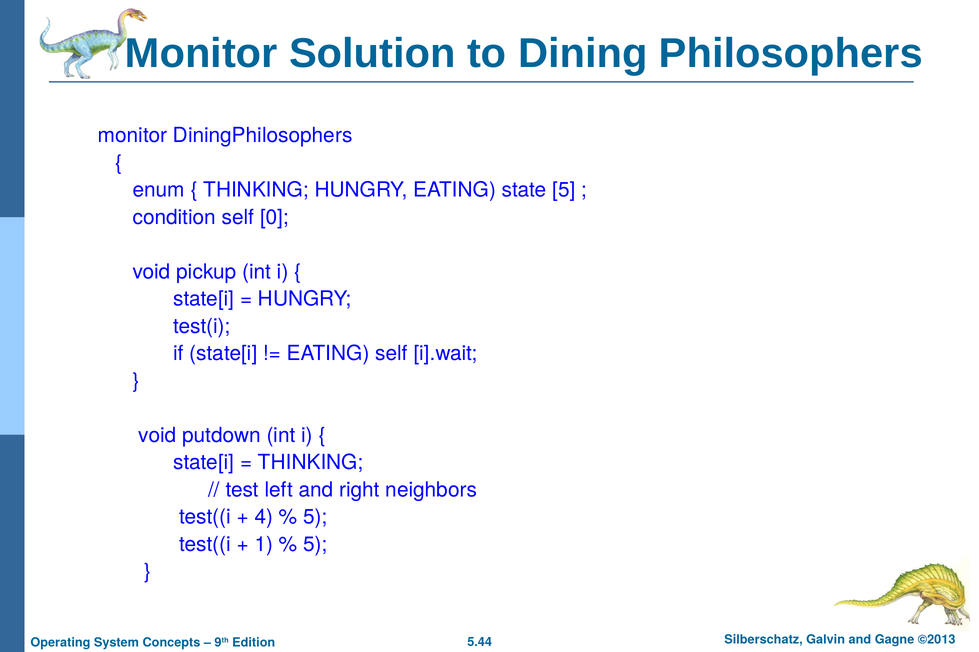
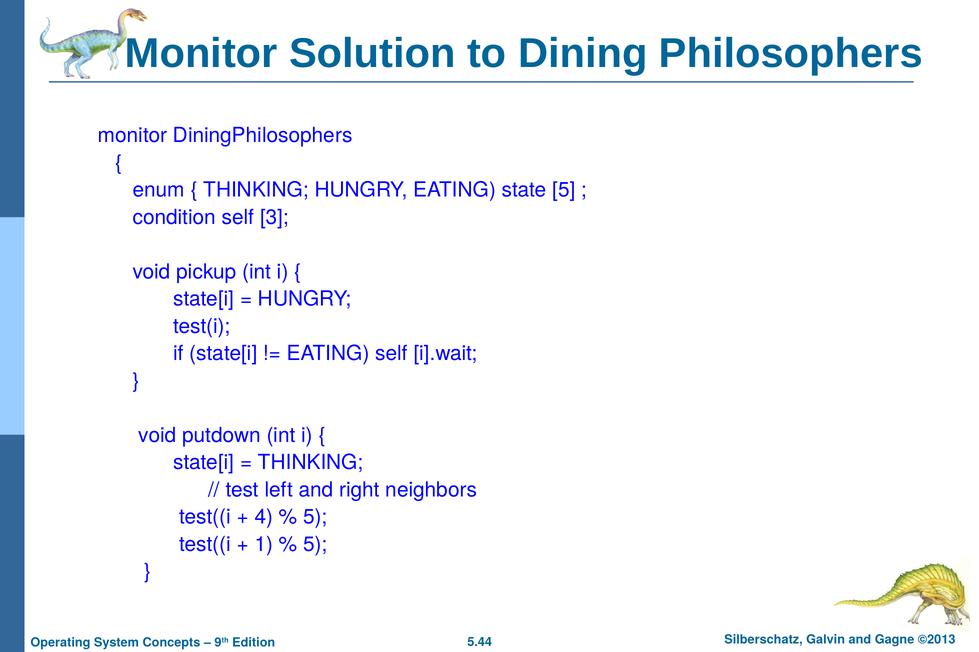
0: 0 -> 3
